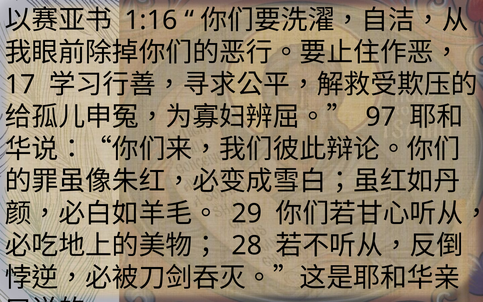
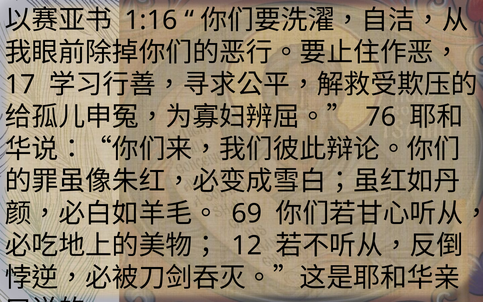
97: 97 -> 76
29: 29 -> 69
28: 28 -> 12
